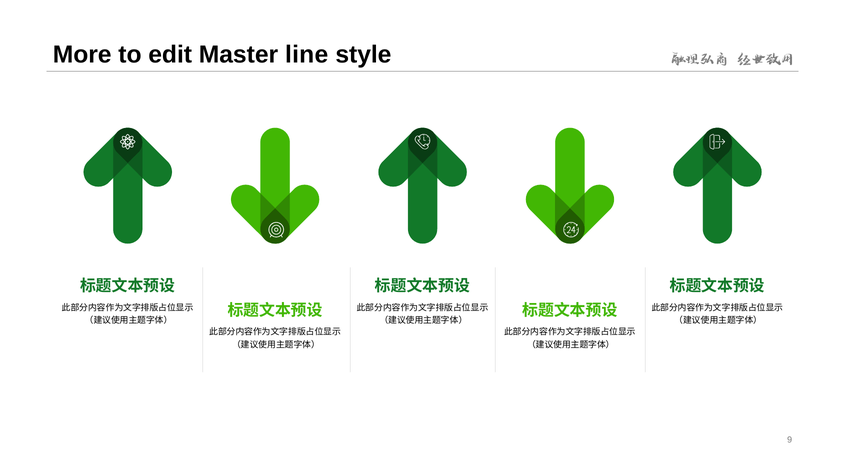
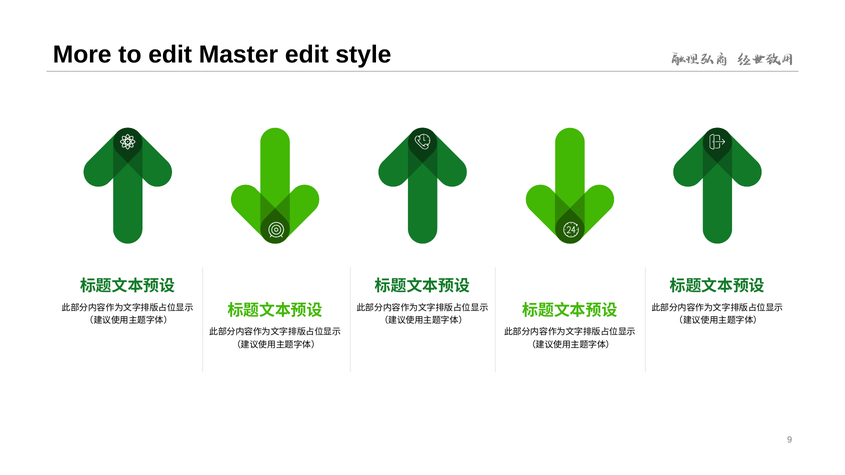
Master line: line -> edit
